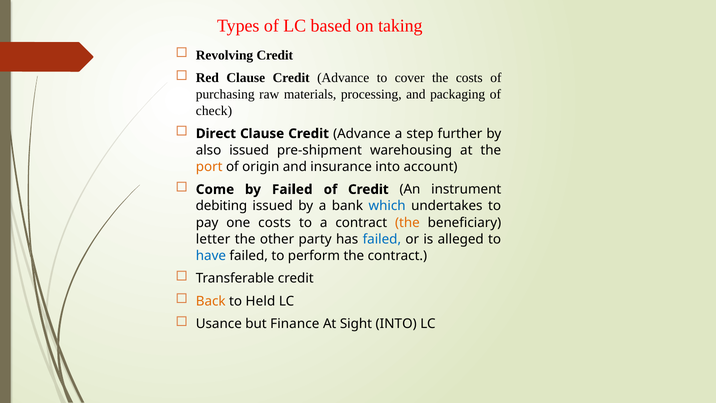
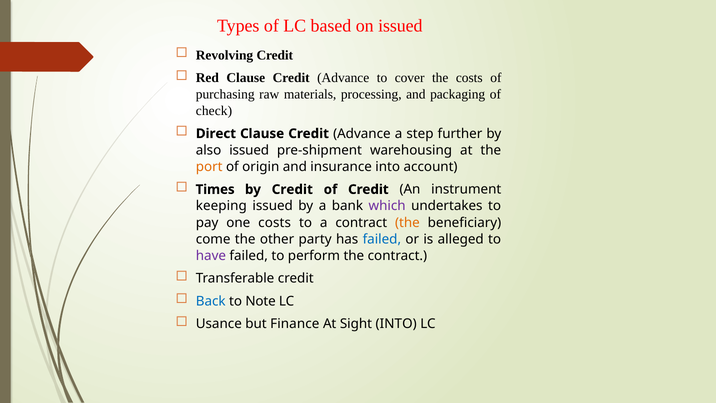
on taking: taking -> issued
Come: Come -> Times
by Failed: Failed -> Credit
debiting: debiting -> keeping
which colour: blue -> purple
letter: letter -> come
have colour: blue -> purple
Back colour: orange -> blue
Held: Held -> Note
